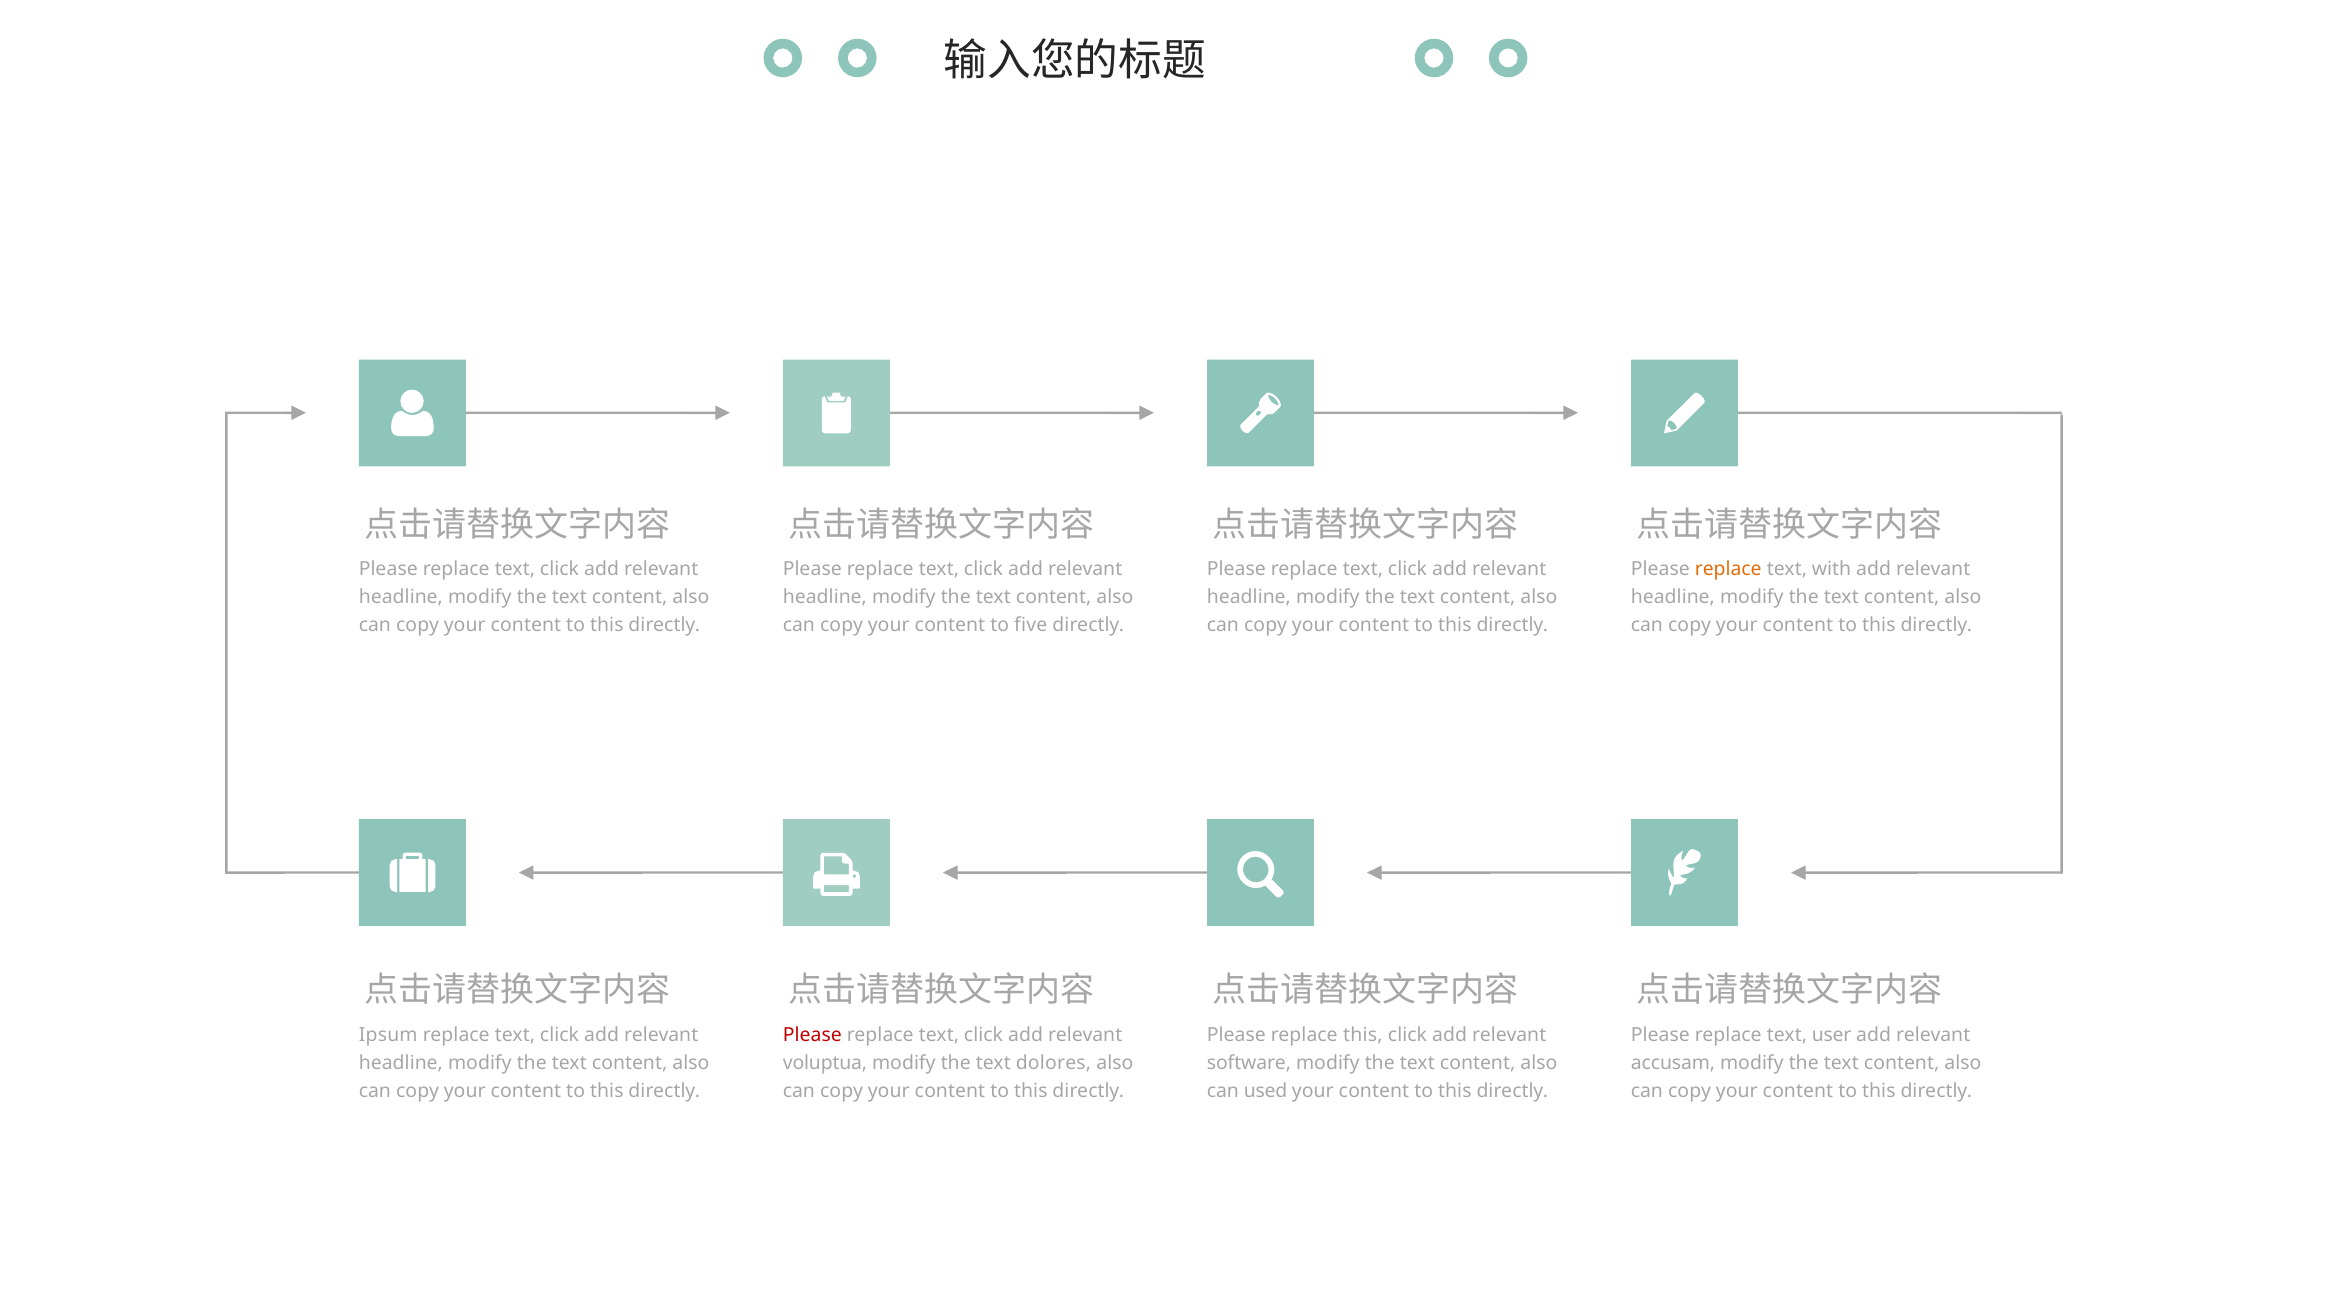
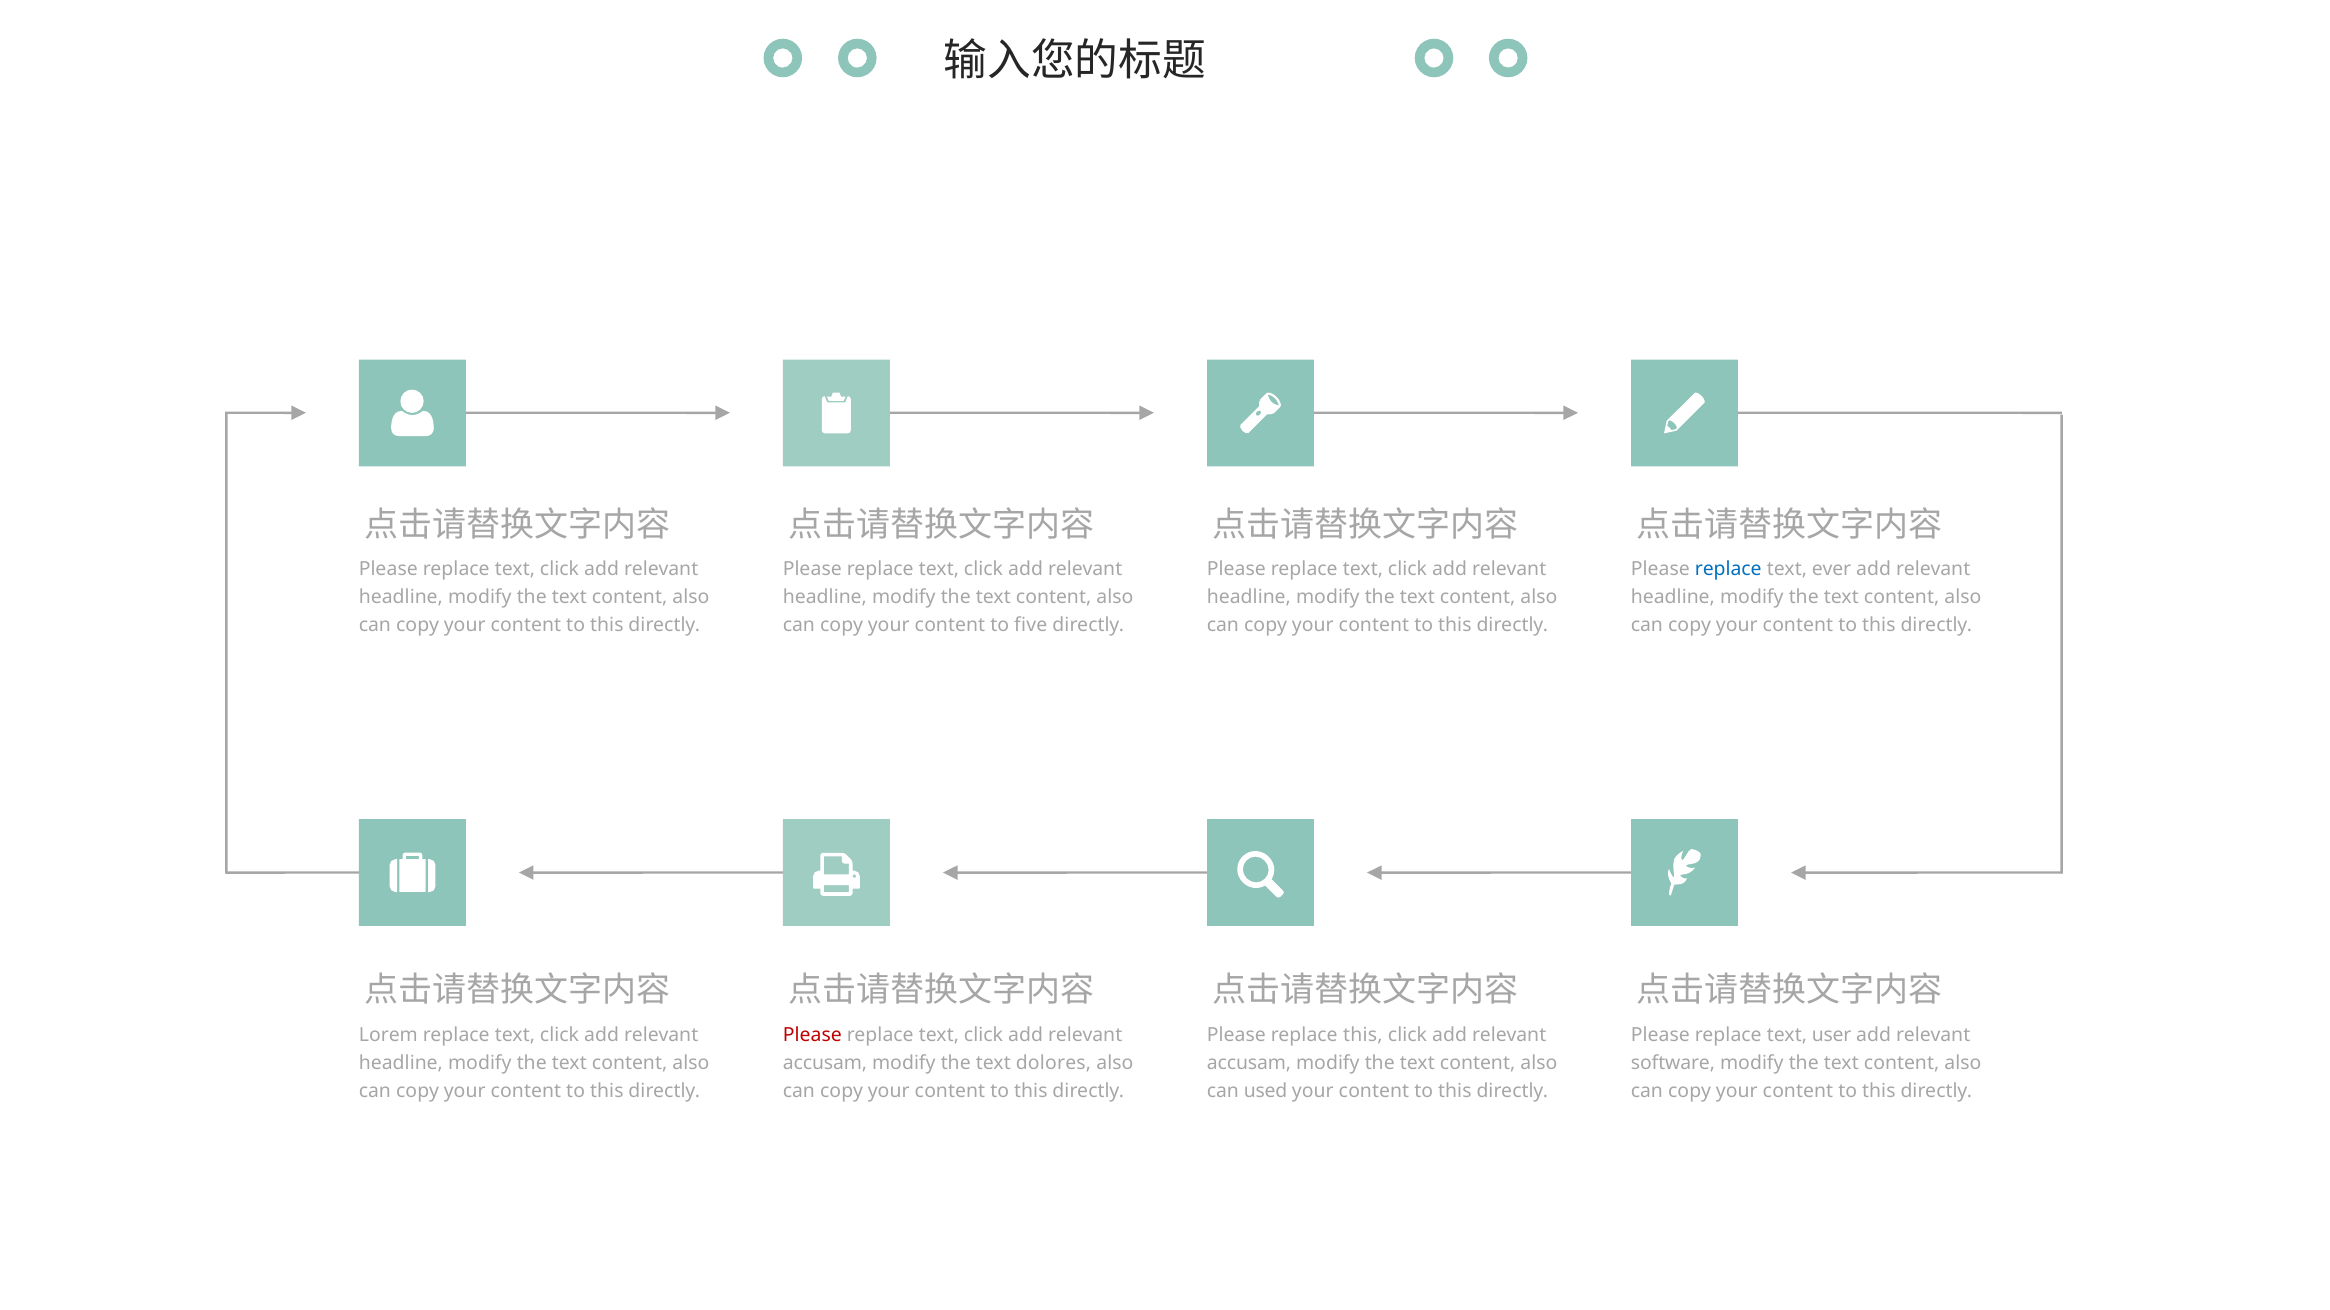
replace at (1728, 570) colour: orange -> blue
with: with -> ever
Ipsum: Ipsum -> Lorem
voluptua at (825, 1063): voluptua -> accusam
software at (1249, 1063): software -> accusam
accusam: accusam -> software
